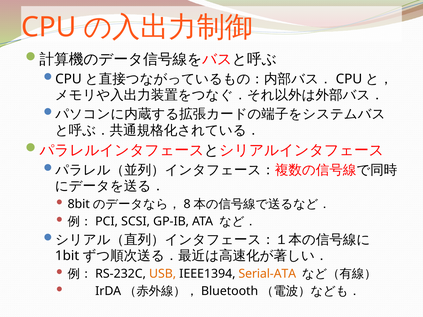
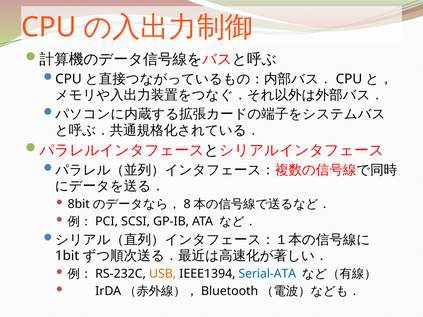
Serial-ATA colour: orange -> blue
